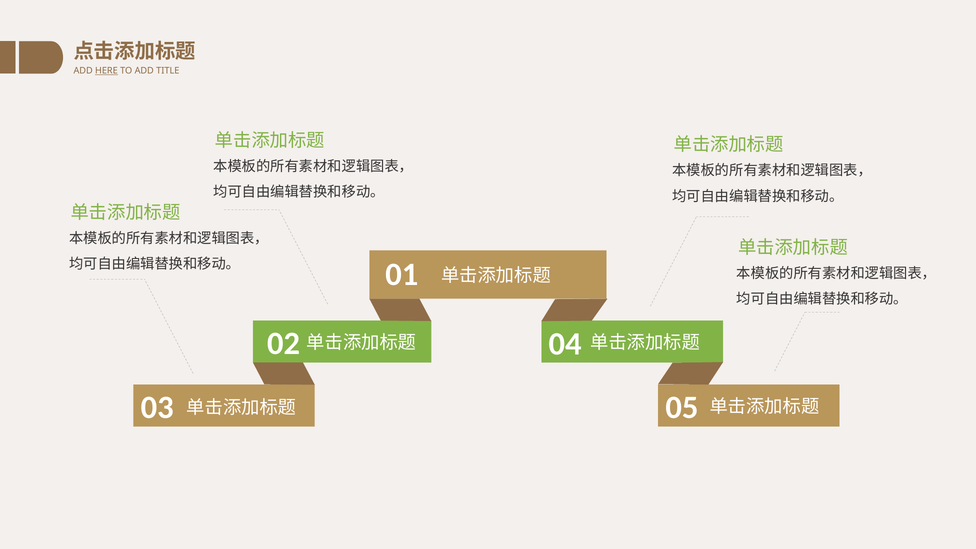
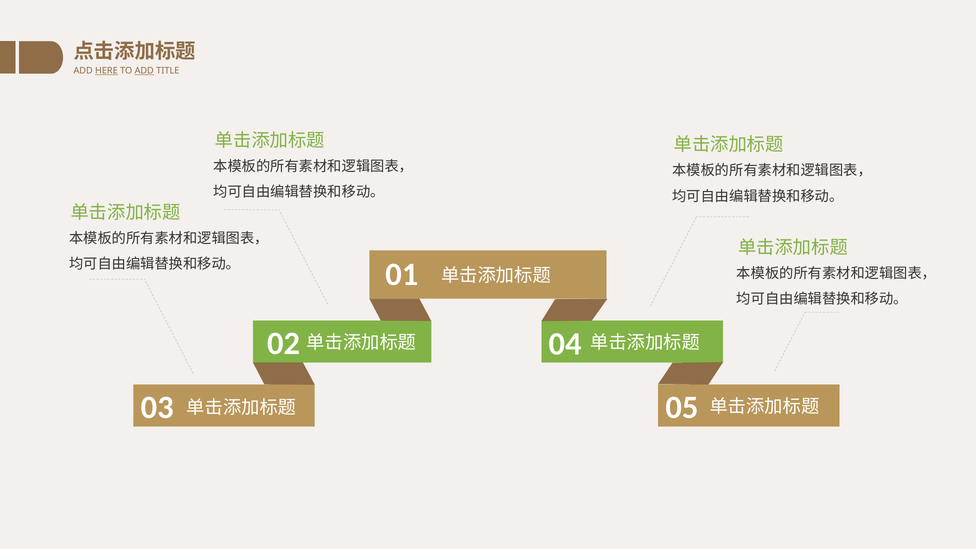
ADD at (144, 71) underline: none -> present
